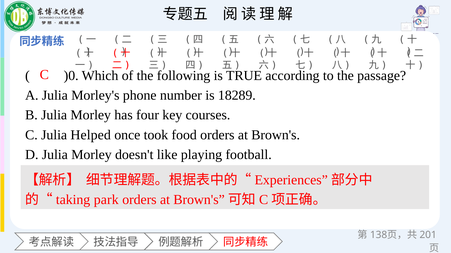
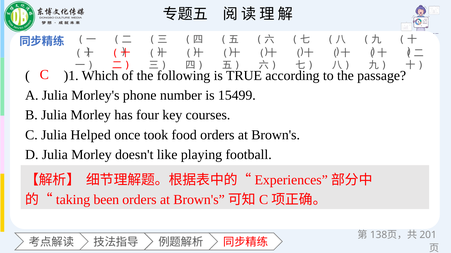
)0: )0 -> )1
18289: 18289 -> 15499
park: park -> been
